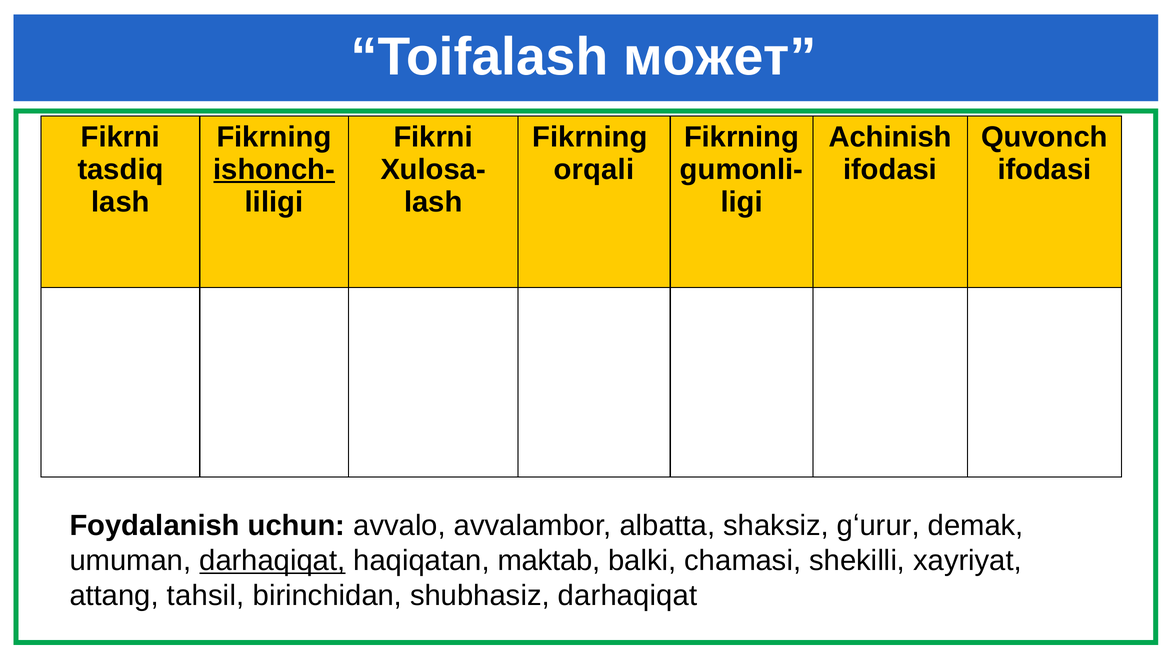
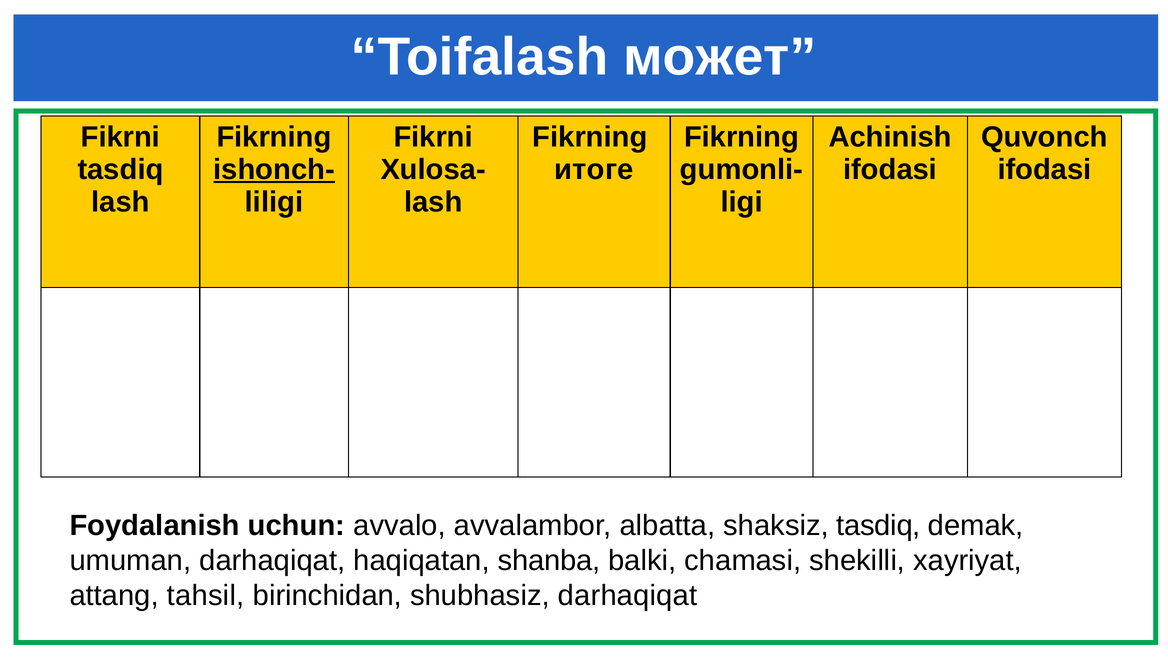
orqali: orqali -> итоге
shaksiz gʻurur: gʻurur -> tasdiq
darhaqiqat at (272, 561) underline: present -> none
maktab: maktab -> shanba
